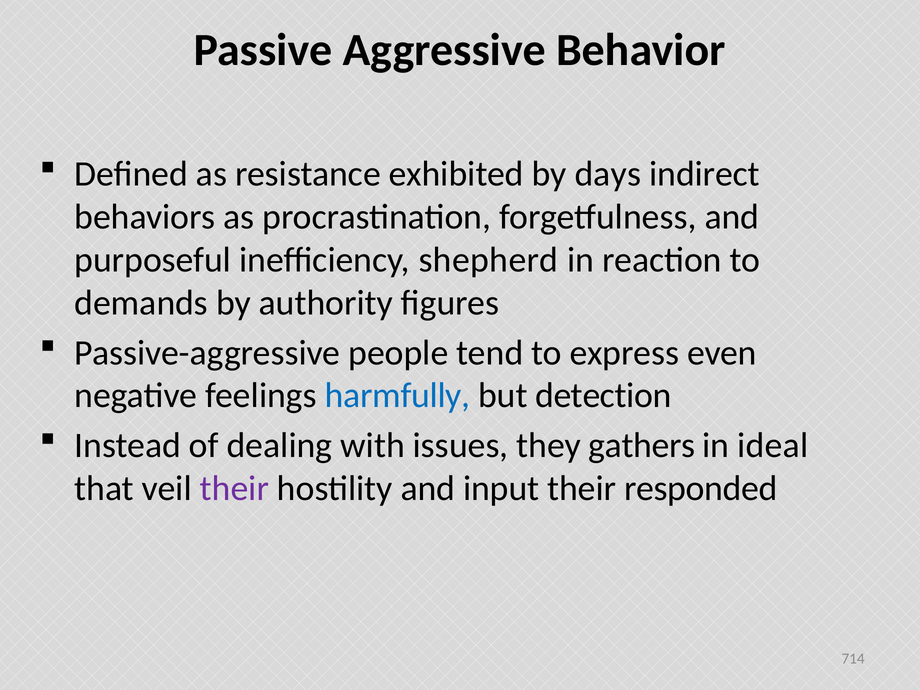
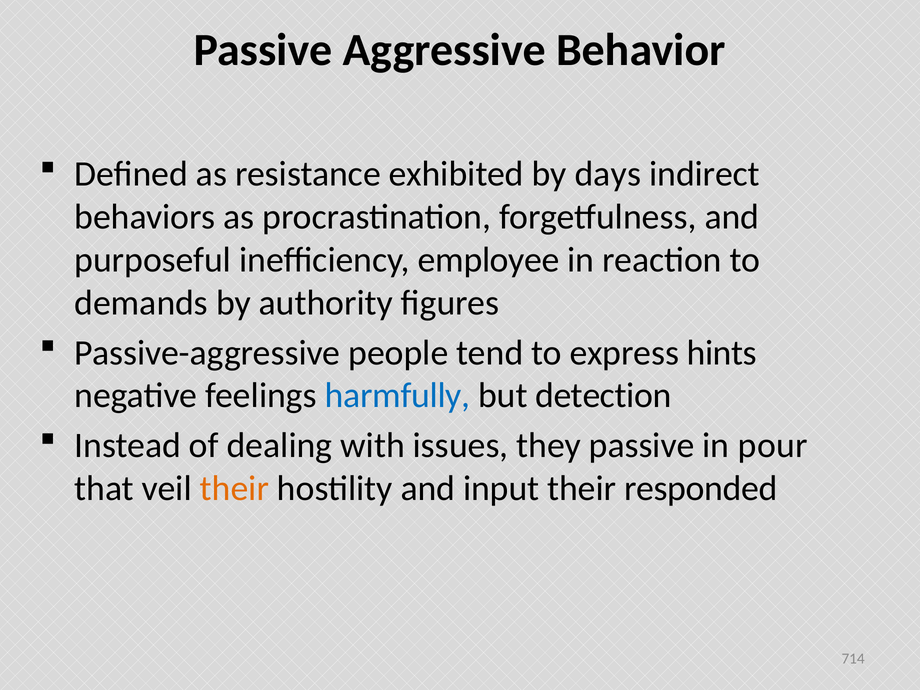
shepherd: shepherd -> employee
even: even -> hints
they gathers: gathers -> passive
ideal: ideal -> pour
their at (234, 488) colour: purple -> orange
